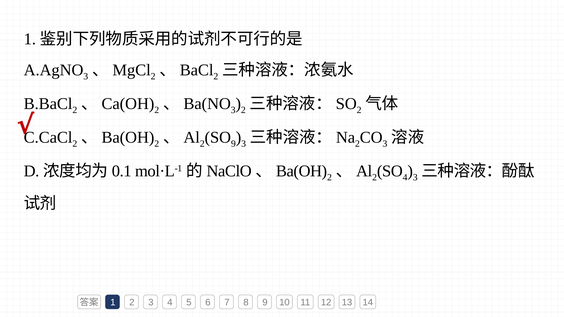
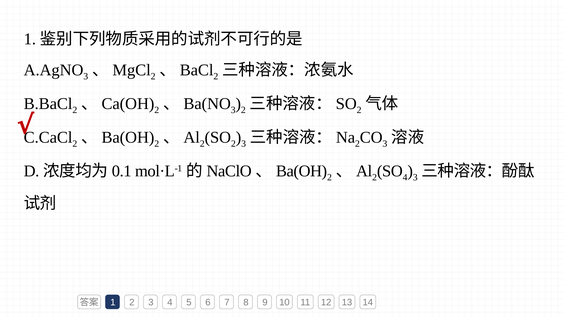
9 at (233, 144): 9 -> 2
